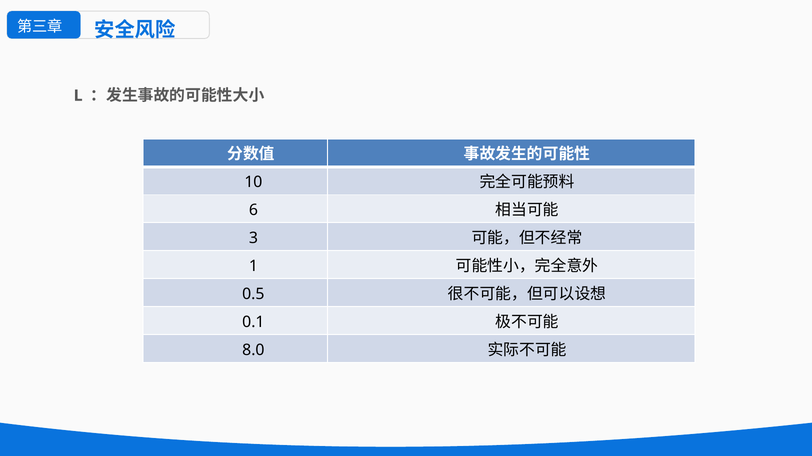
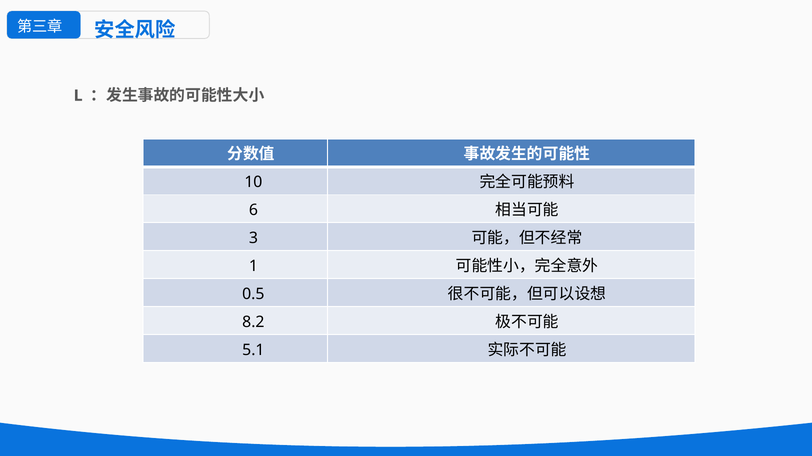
0.1: 0.1 -> 8.2
8.0: 8.0 -> 5.1
